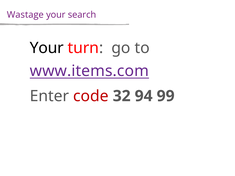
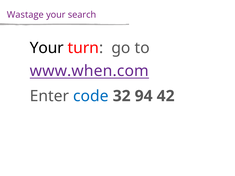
www.items.com: www.items.com -> www.when.com
code colour: red -> blue
99: 99 -> 42
